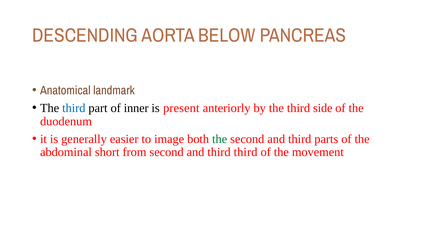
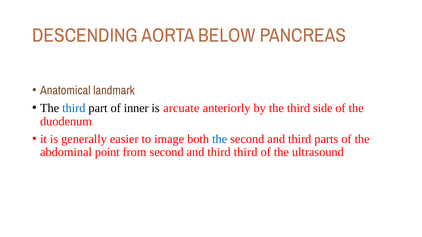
present: present -> arcuate
the at (220, 139) colour: green -> blue
short: short -> point
movement: movement -> ultrasound
